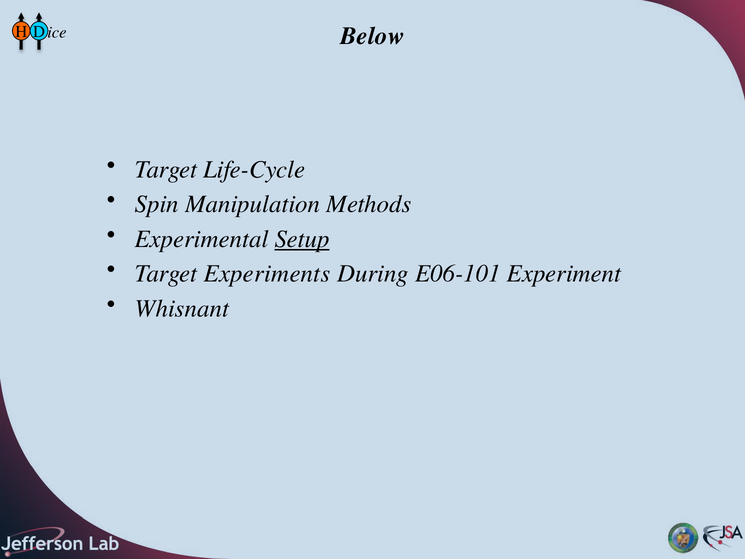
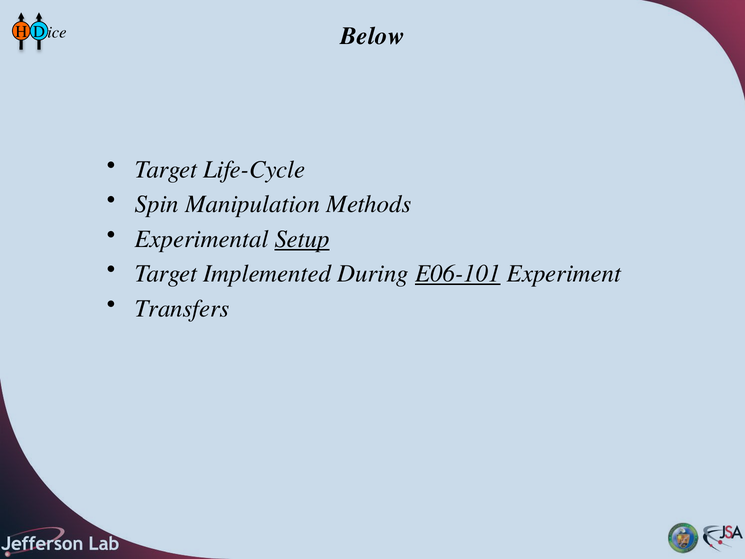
Experiments: Experiments -> Implemented
E06-101 underline: none -> present
Whisnant: Whisnant -> Transfers
